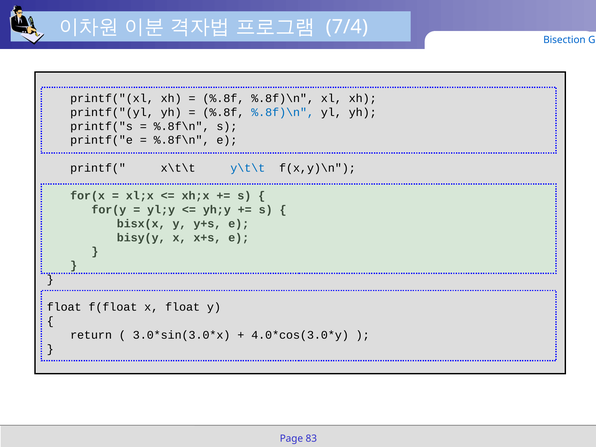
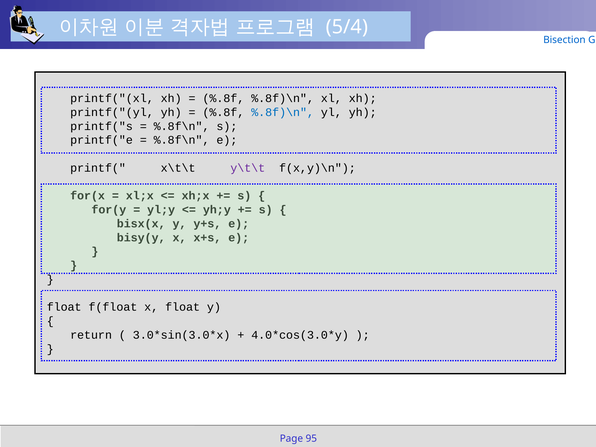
7/4: 7/4 -> 5/4
y\t\t colour: blue -> purple
83: 83 -> 95
